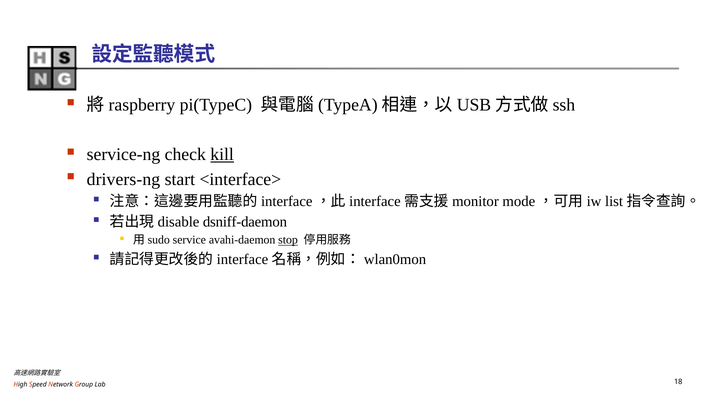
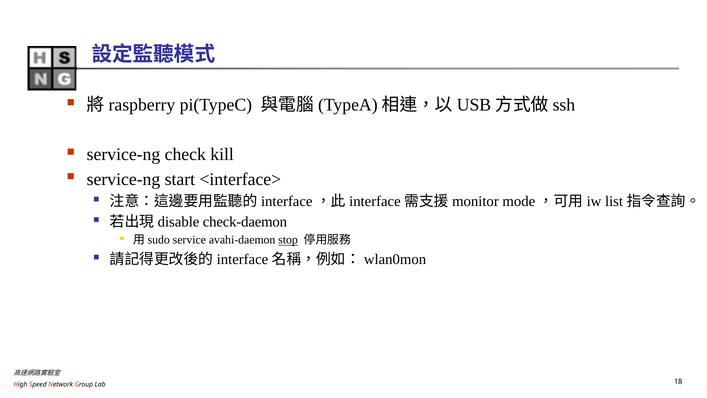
kill underline: present -> none
drivers-ng at (123, 179): drivers-ng -> service-ng
dsniff-daemon: dsniff-daemon -> check-daemon
